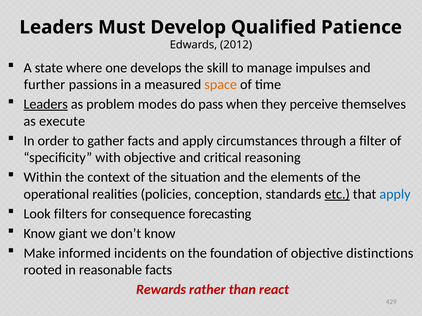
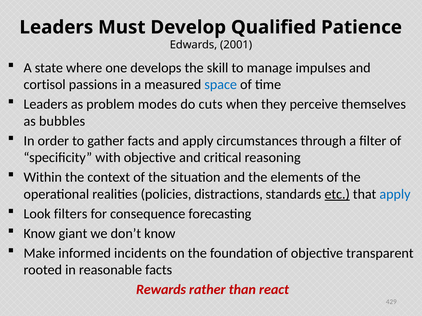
2012: 2012 -> 2001
further: further -> cortisol
space colour: orange -> blue
Leaders at (46, 104) underline: present -> none
pass: pass -> cuts
execute: execute -> bubbles
conception: conception -> distractions
distinctions: distinctions -> transparent
